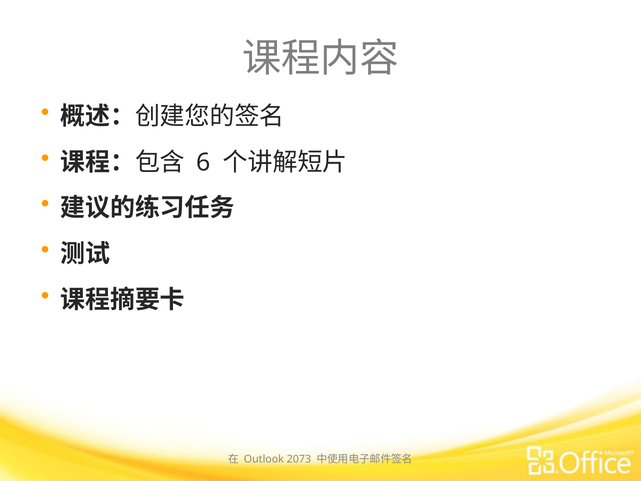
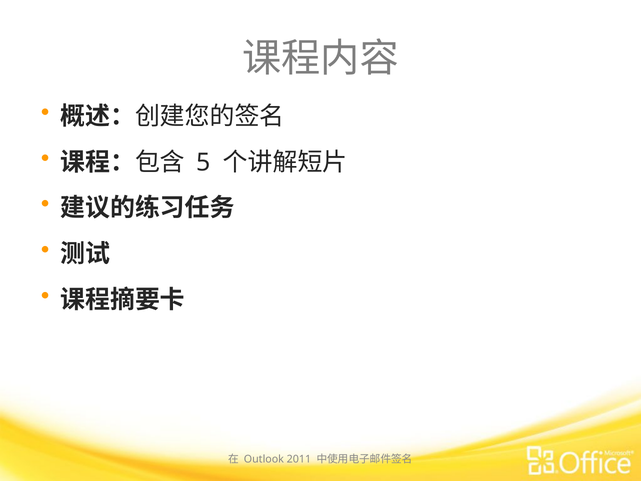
6: 6 -> 5
2073: 2073 -> 2011
